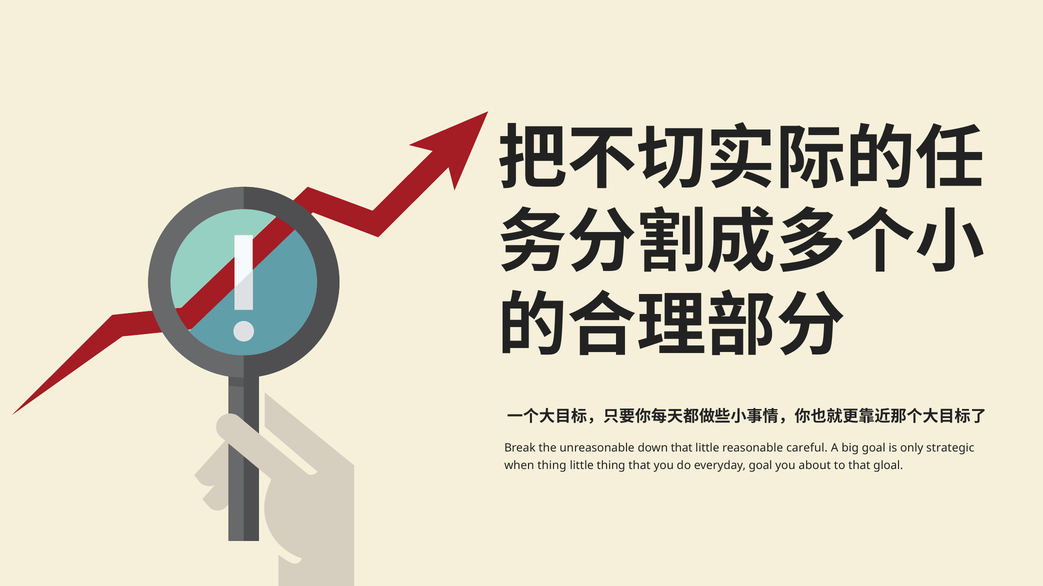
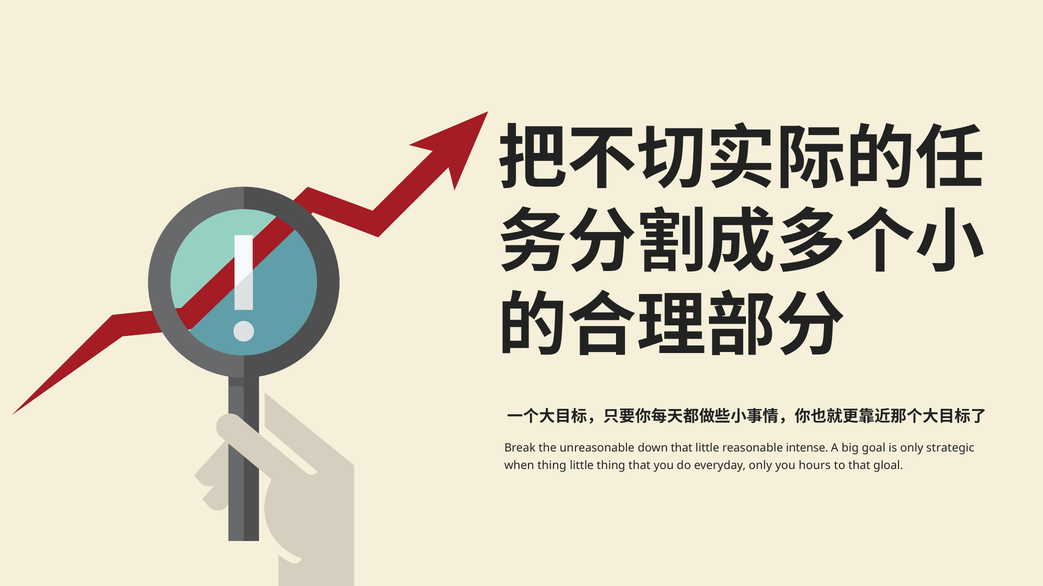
careful: careful -> intense
everyday goal: goal -> only
about: about -> hours
